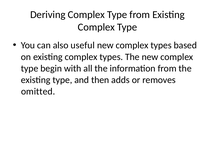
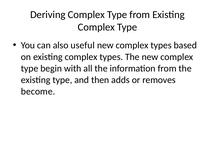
omitted: omitted -> become
